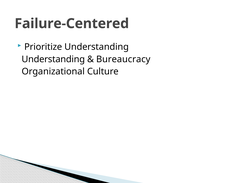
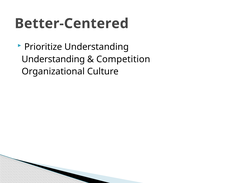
Failure-Centered: Failure-Centered -> Better-Centered
Bureaucracy: Bureaucracy -> Competition
